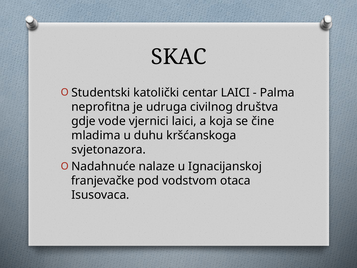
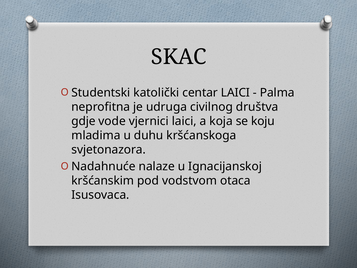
čine: čine -> koju
franjevačke: franjevačke -> kršćanskim
